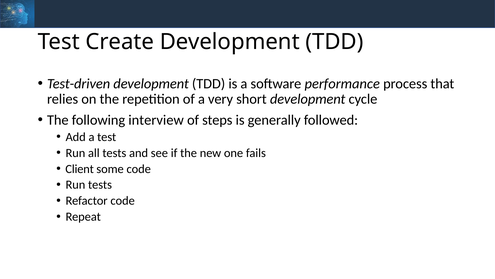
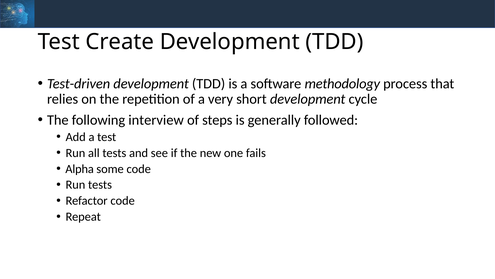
performance: performance -> methodology
Client: Client -> Alpha
